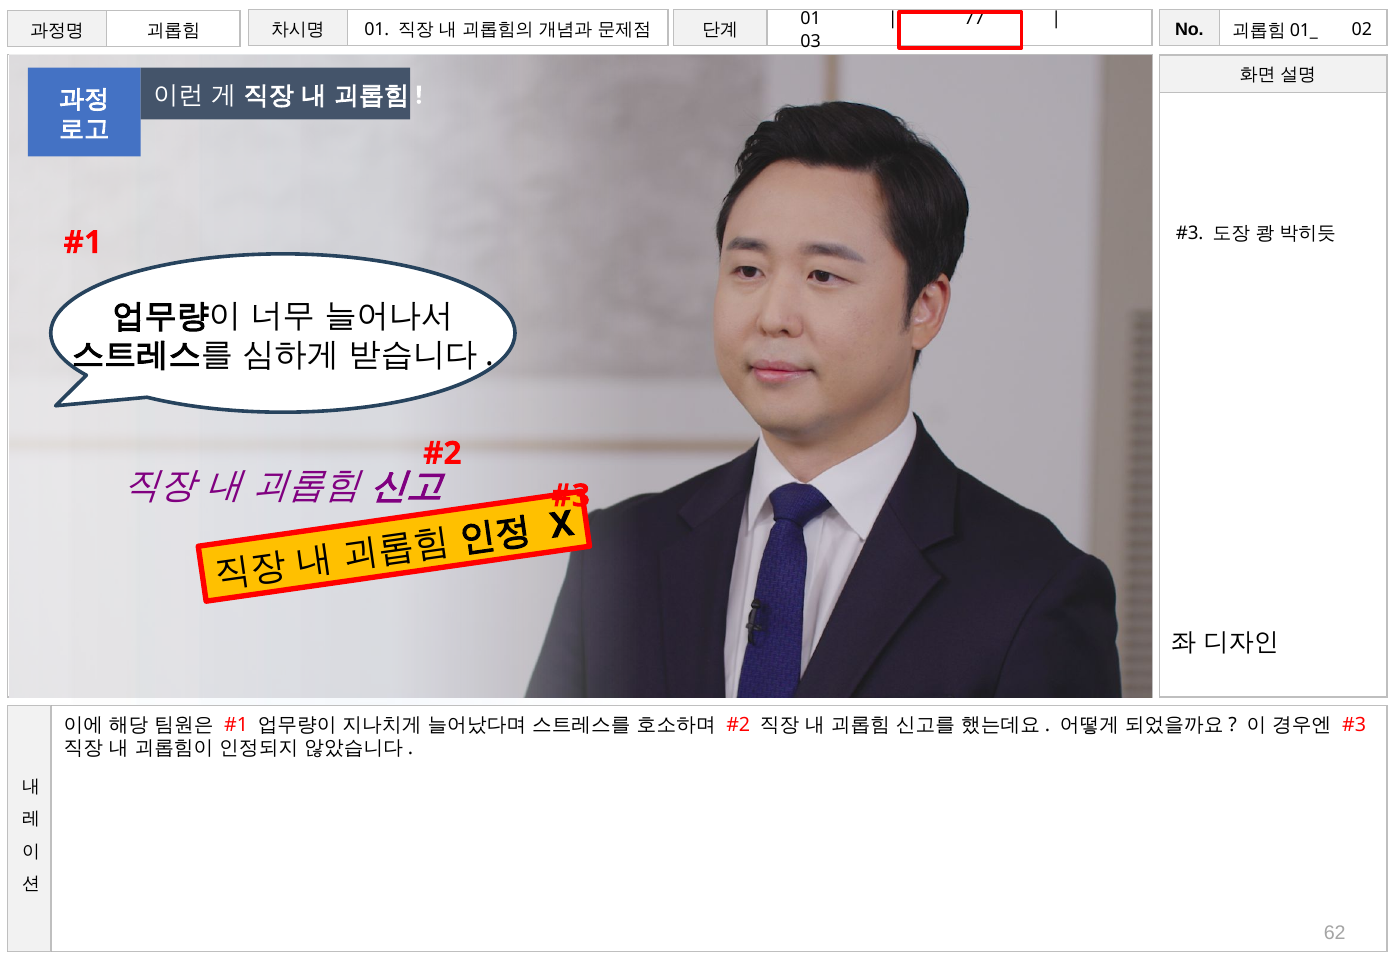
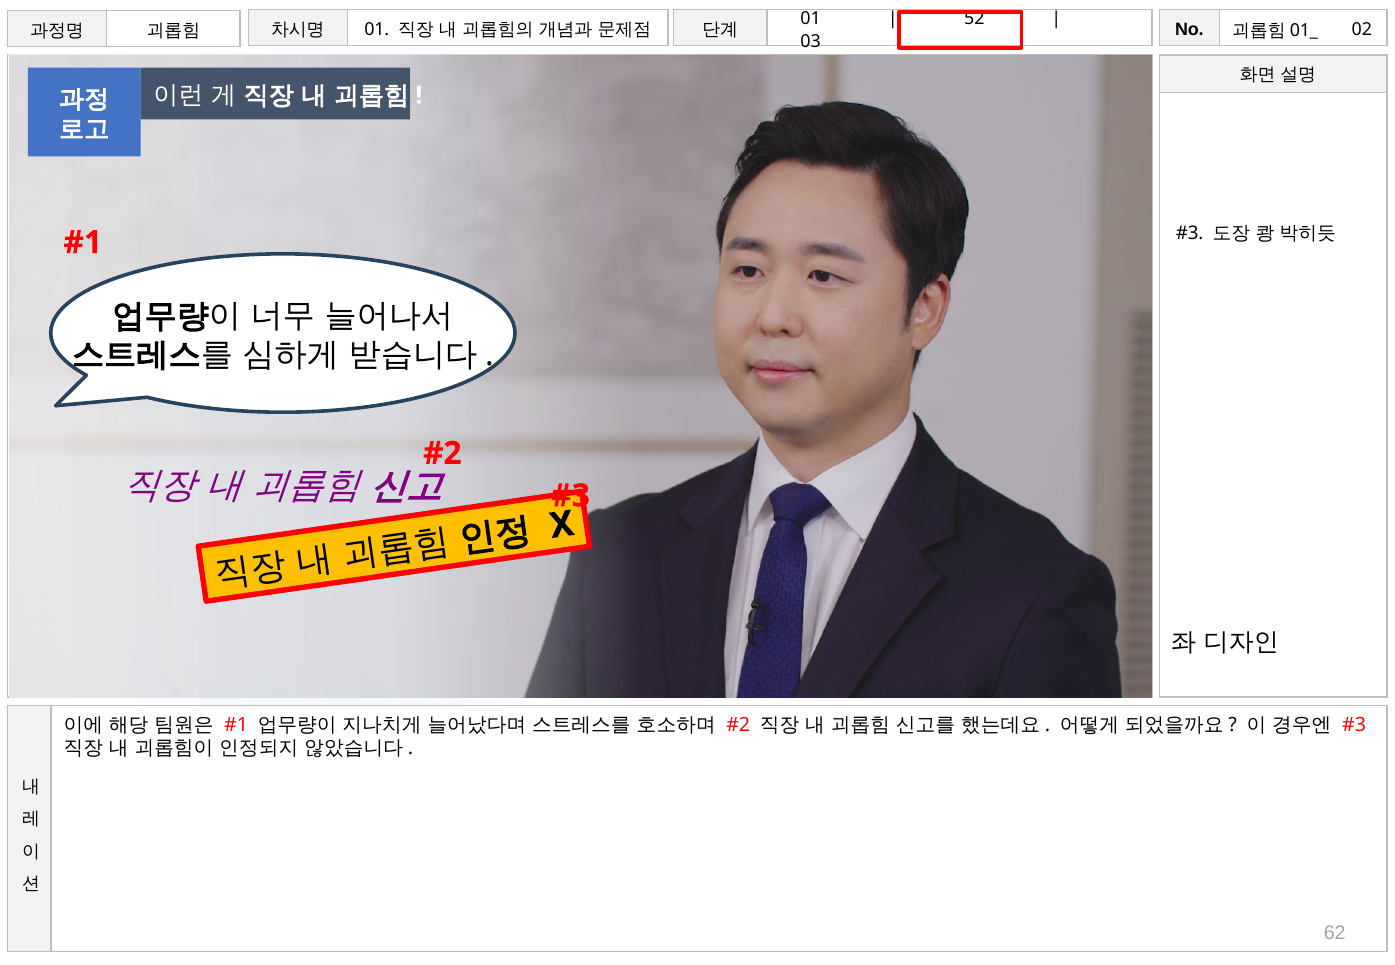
77: 77 -> 52
